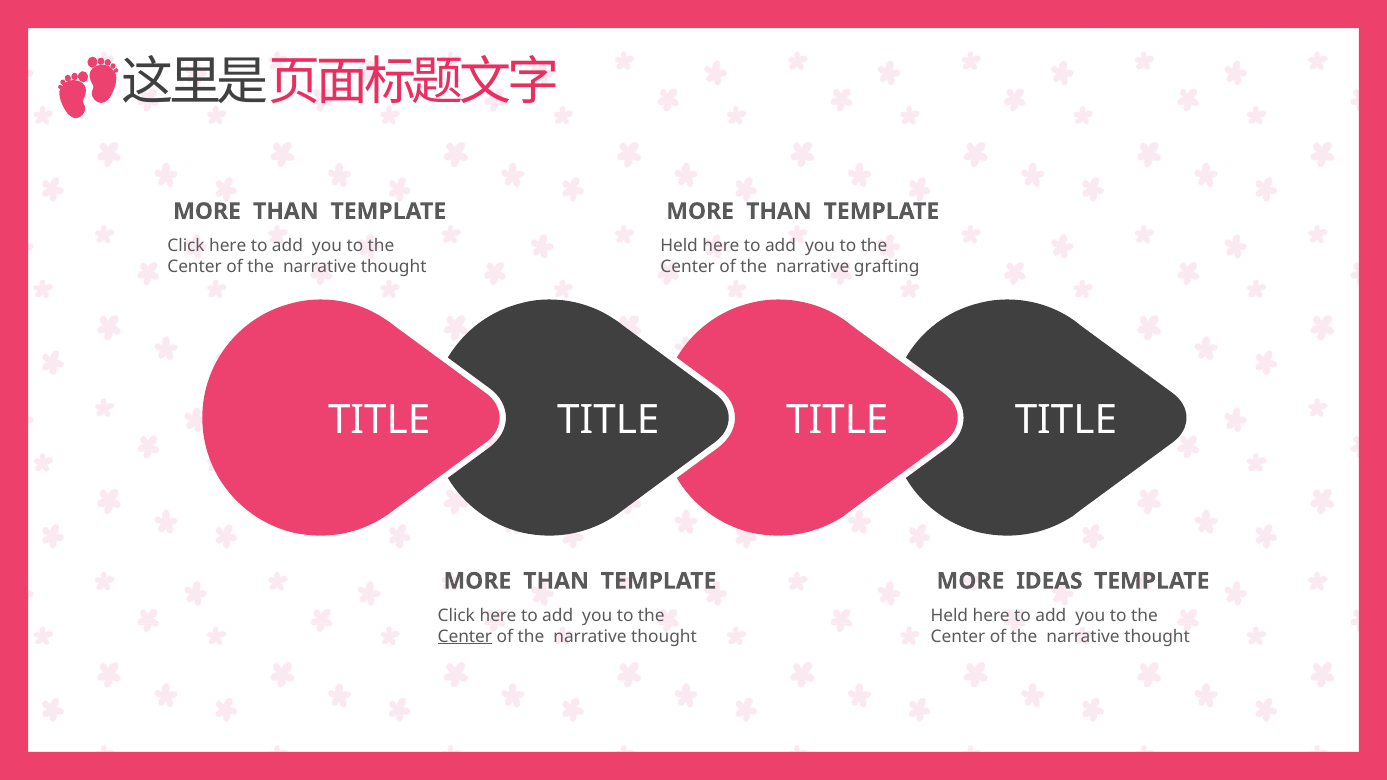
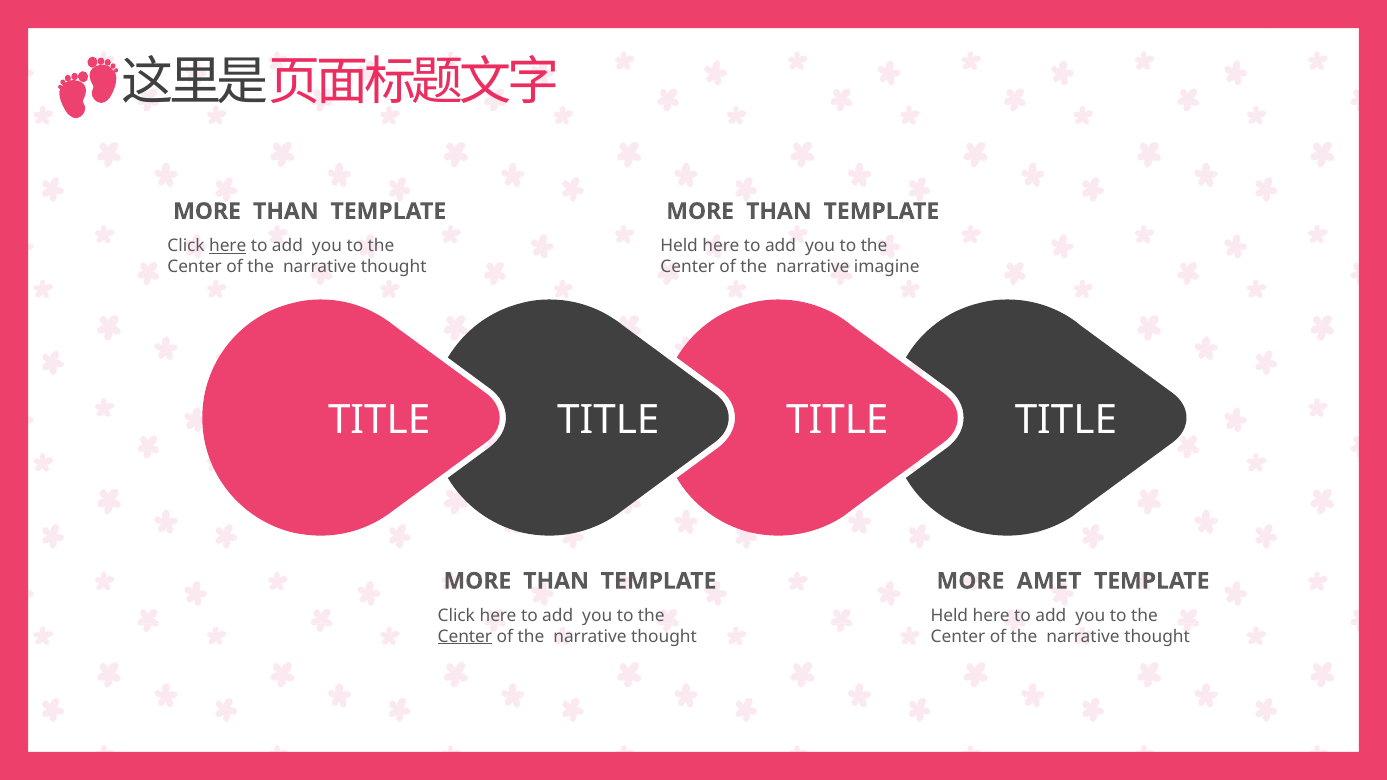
here at (228, 246) underline: none -> present
grafting: grafting -> imagine
IDEAS: IDEAS -> AMET
